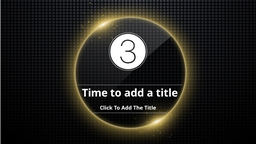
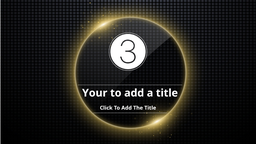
Time: Time -> Your
